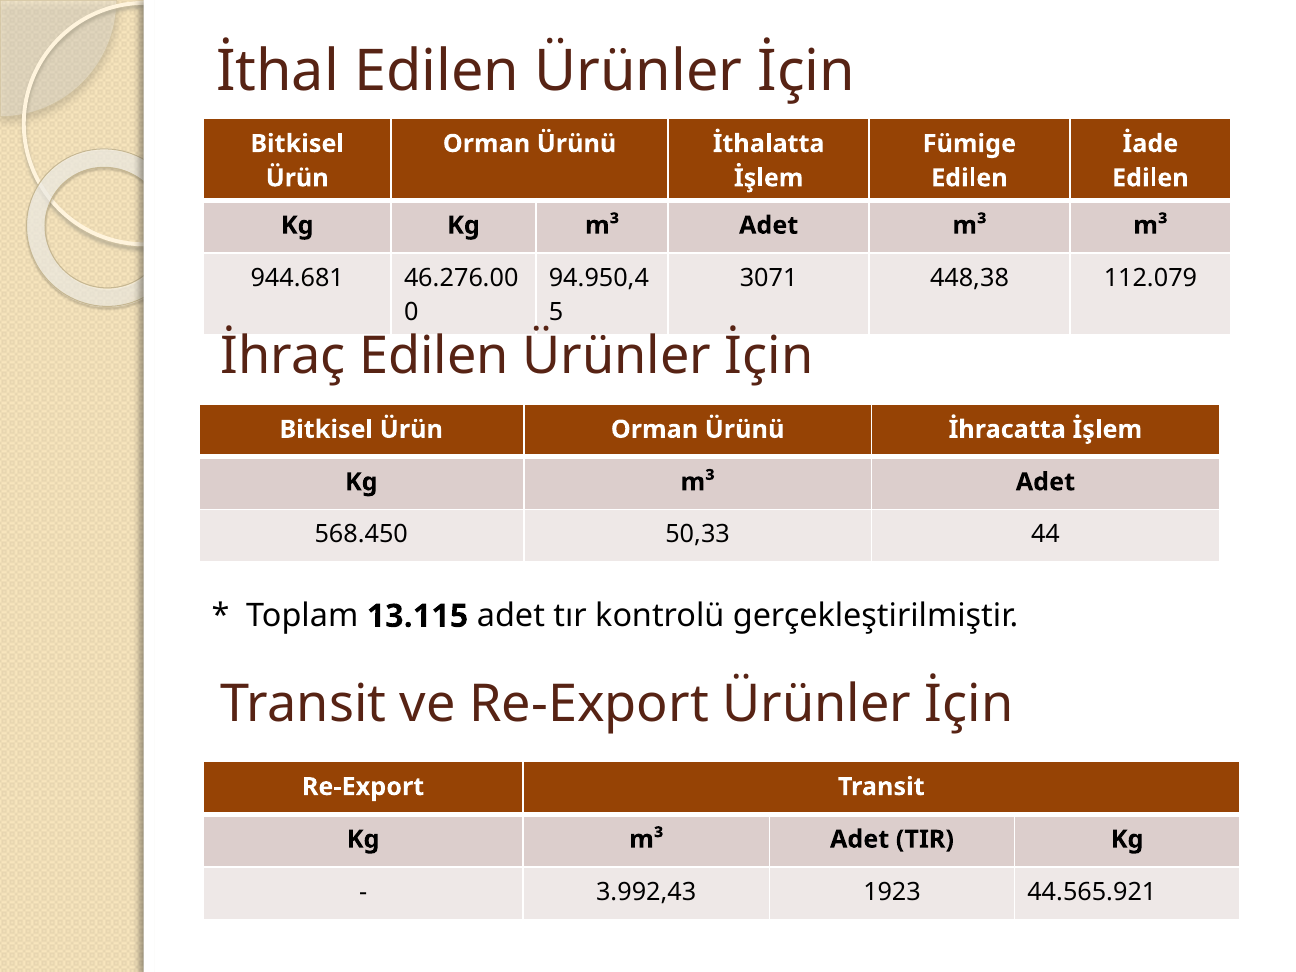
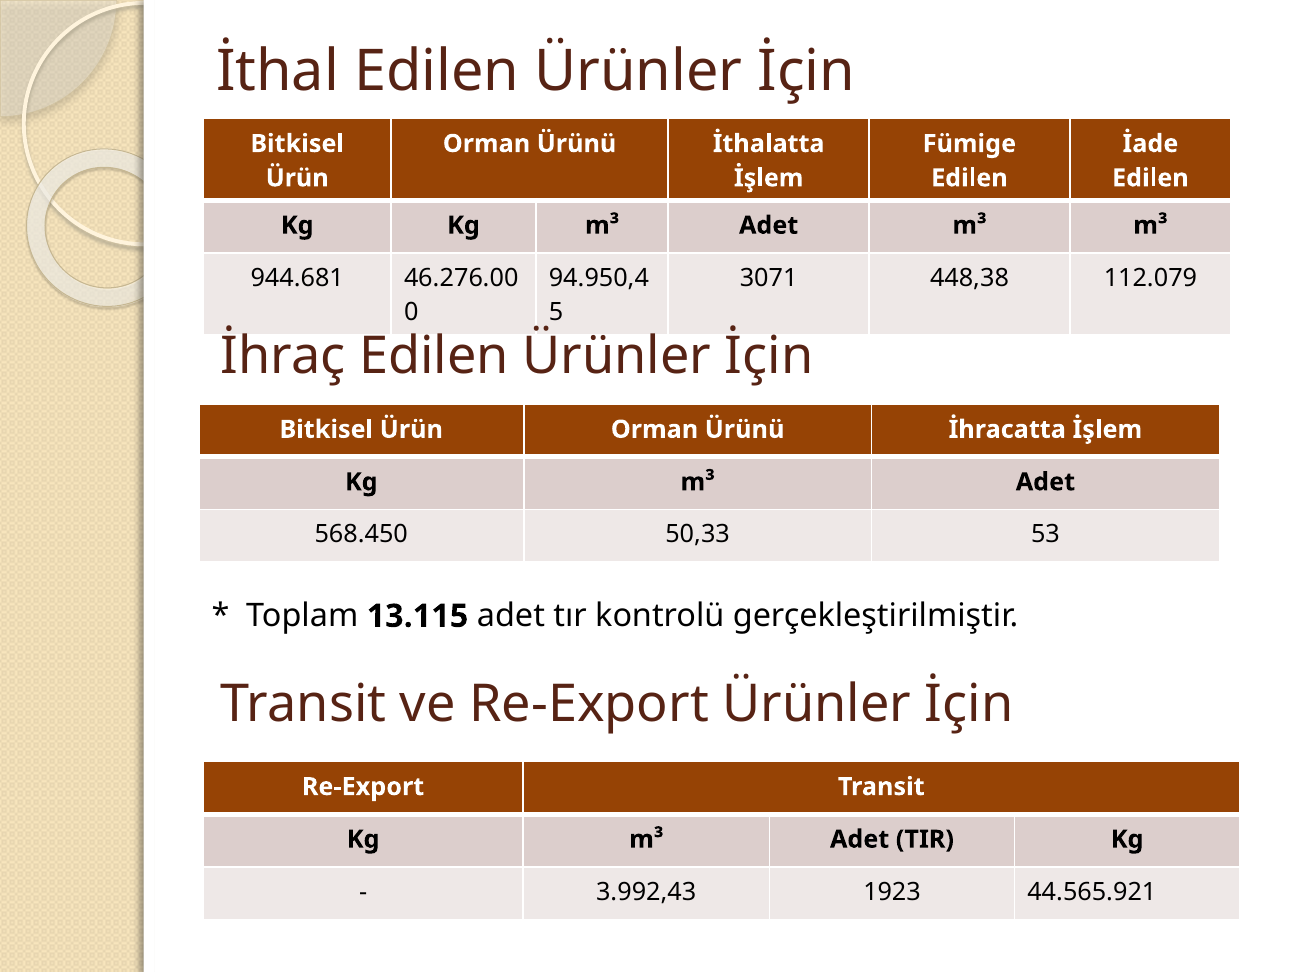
44: 44 -> 53
